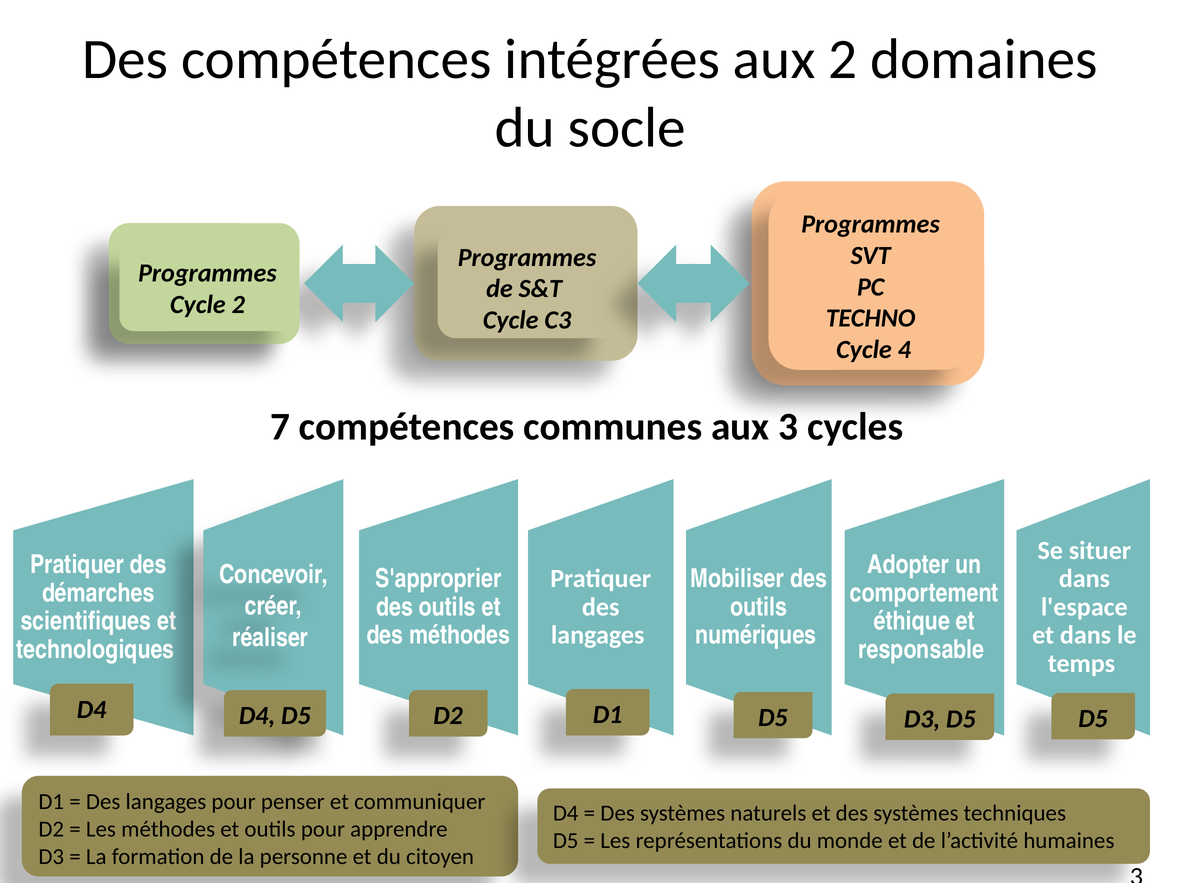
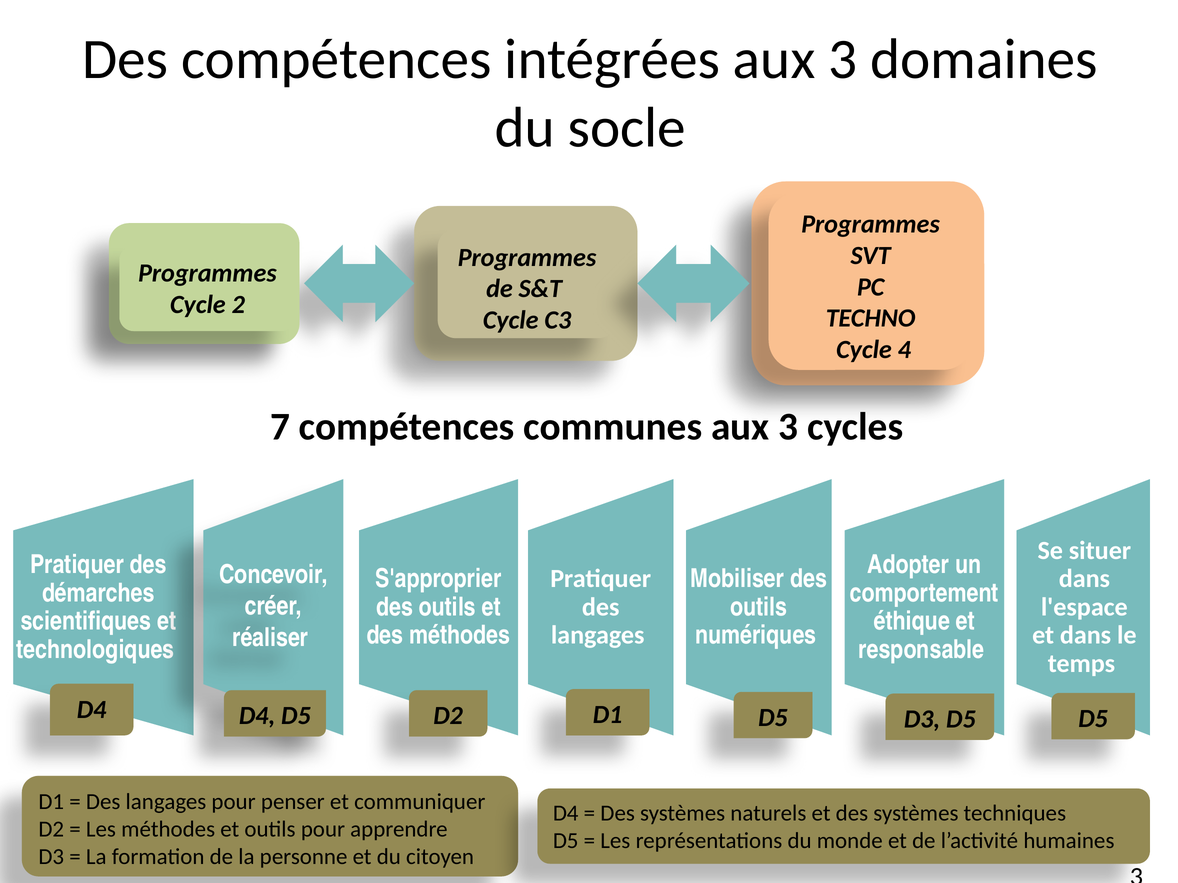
intégrées aux 2: 2 -> 3
